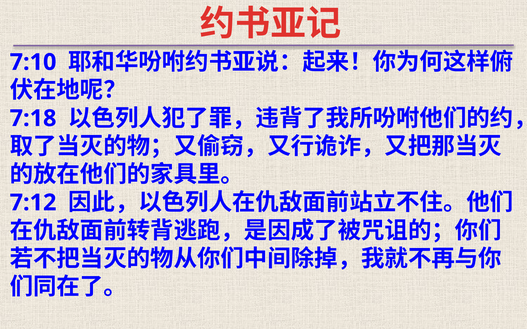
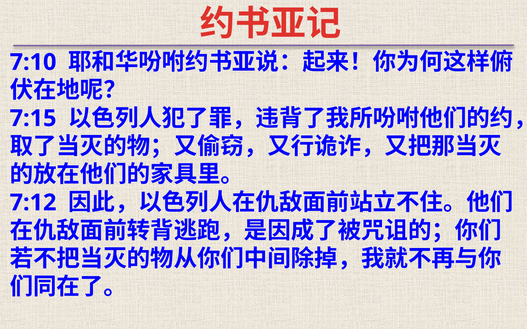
7:18: 7:18 -> 7:15
